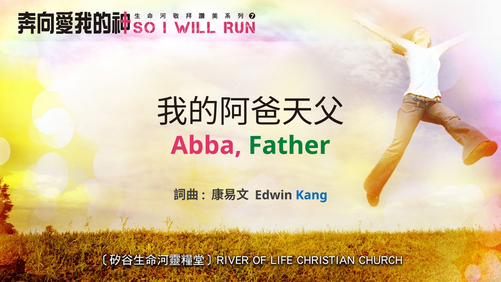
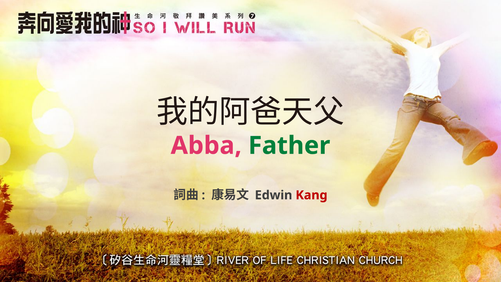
Kang colour: blue -> red
